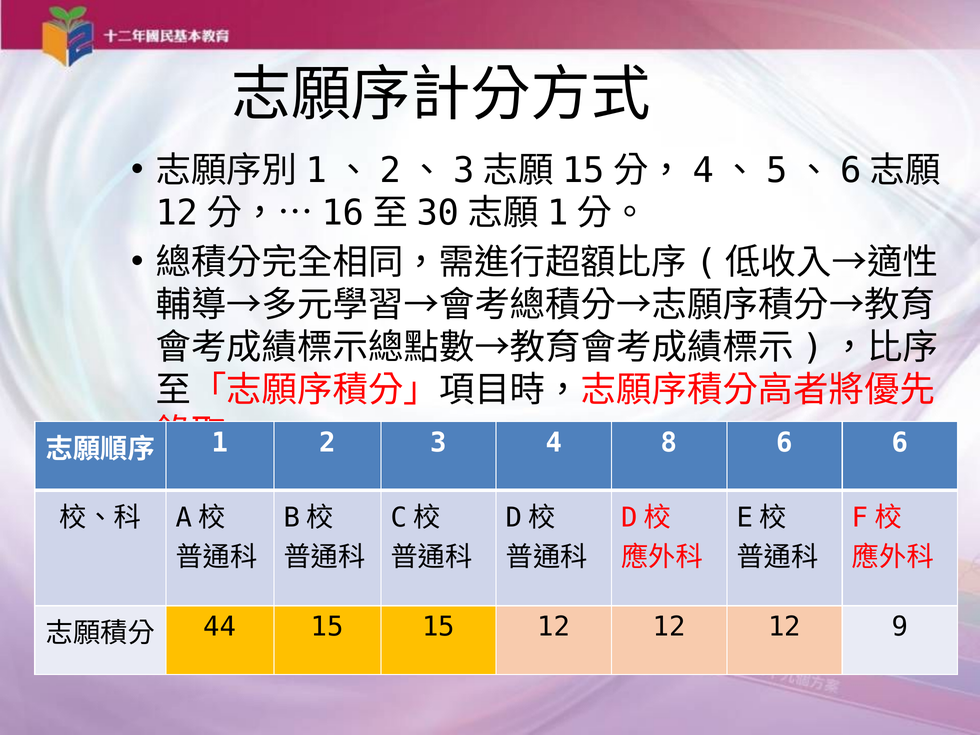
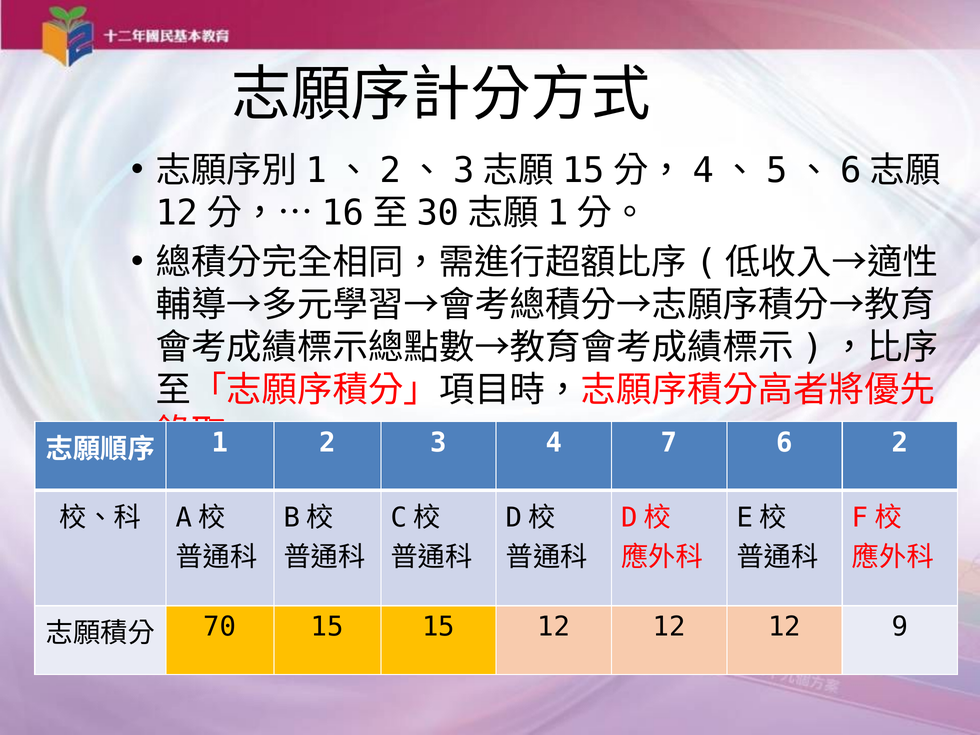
8: 8 -> 7
6 6: 6 -> 2
44: 44 -> 70
